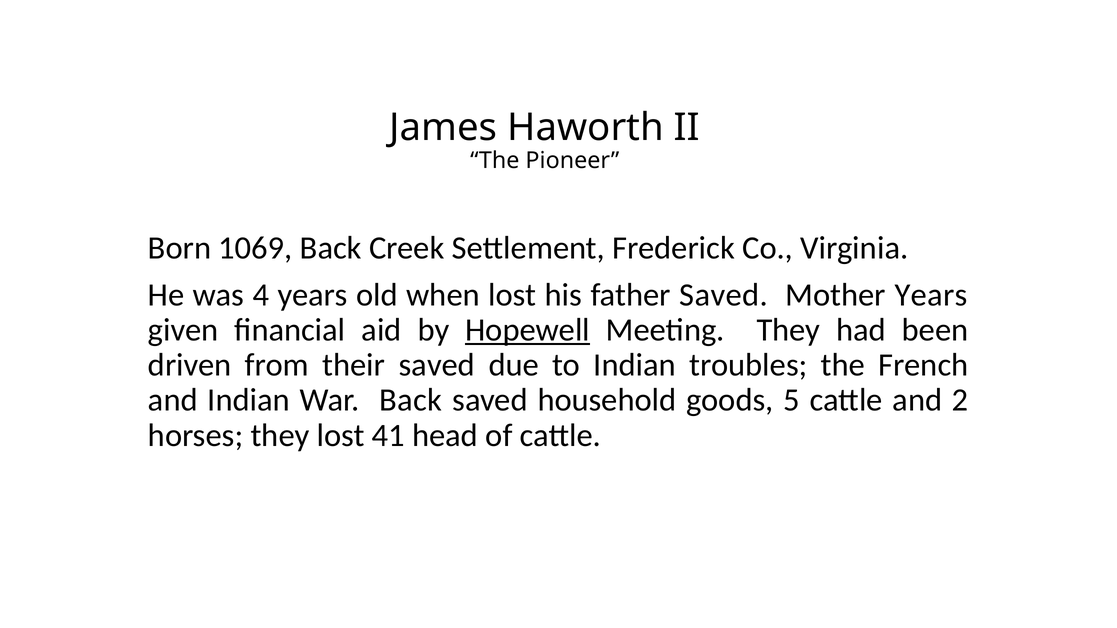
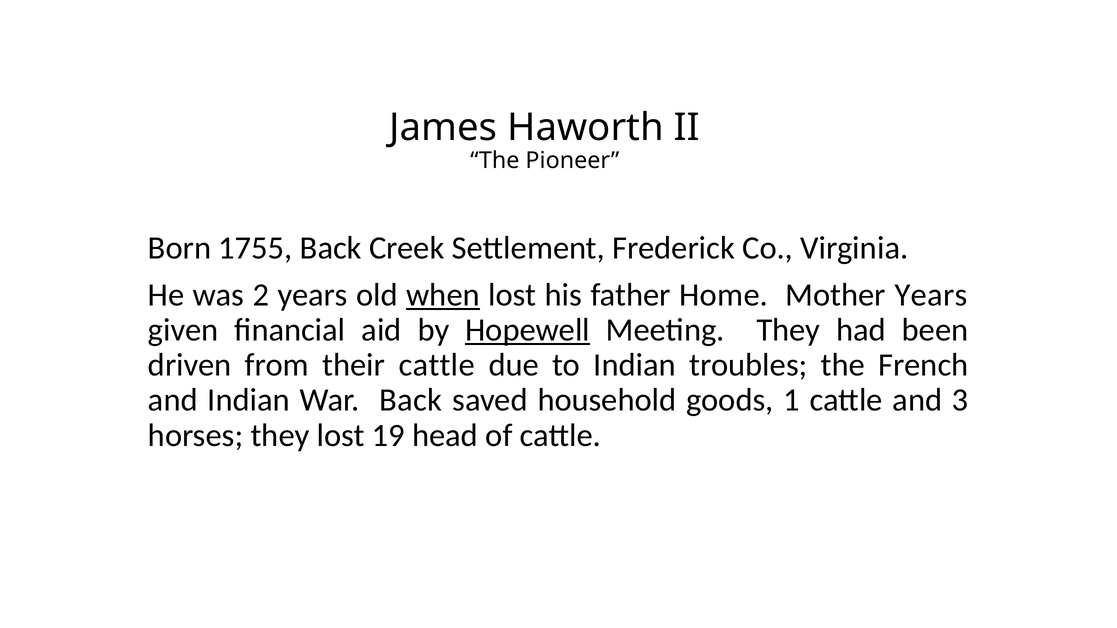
1069: 1069 -> 1755
4: 4 -> 2
when underline: none -> present
father Saved: Saved -> Home
their saved: saved -> cattle
5: 5 -> 1
2: 2 -> 3
41: 41 -> 19
